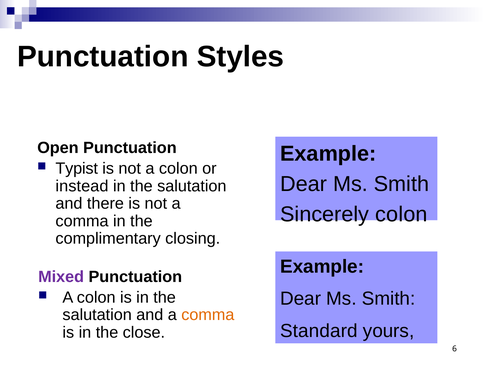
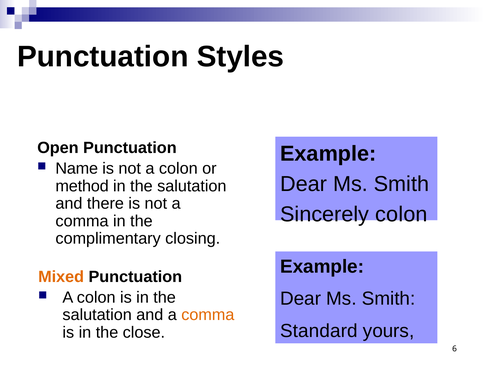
Typist: Typist -> Name
instead: instead -> method
Mixed colour: purple -> orange
